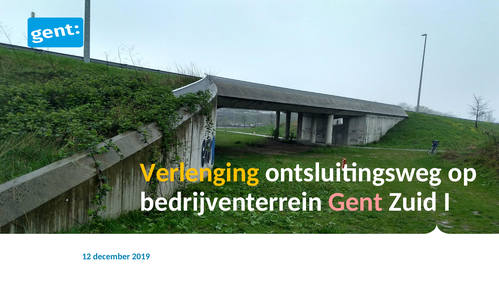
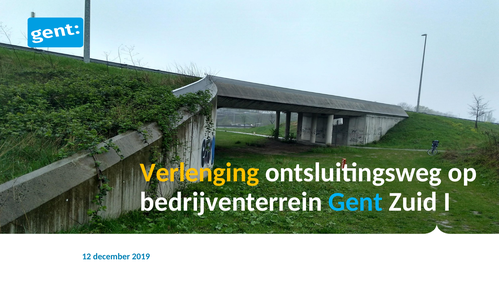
Gent colour: pink -> light blue
